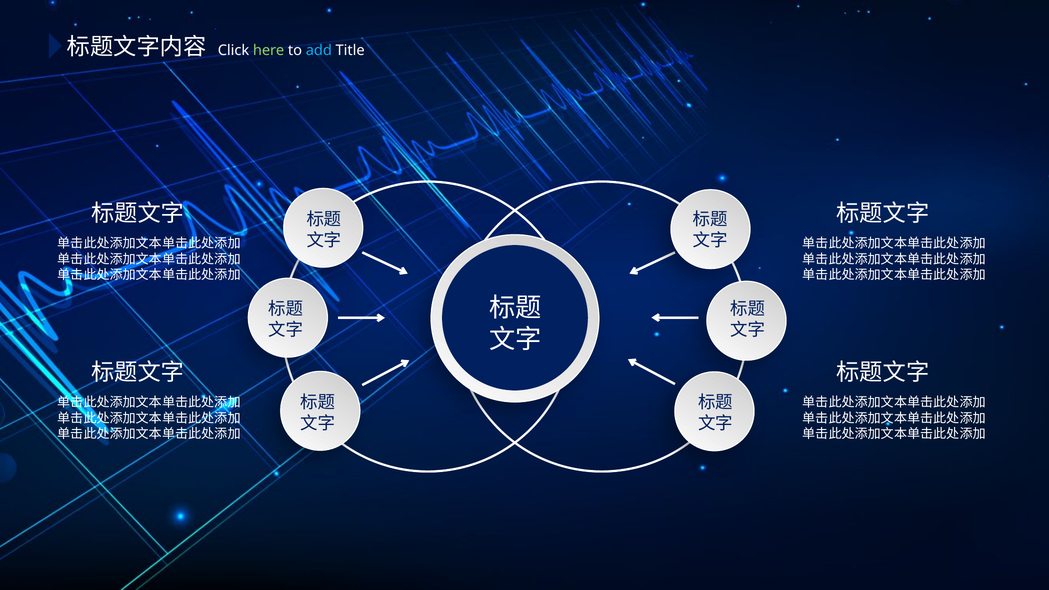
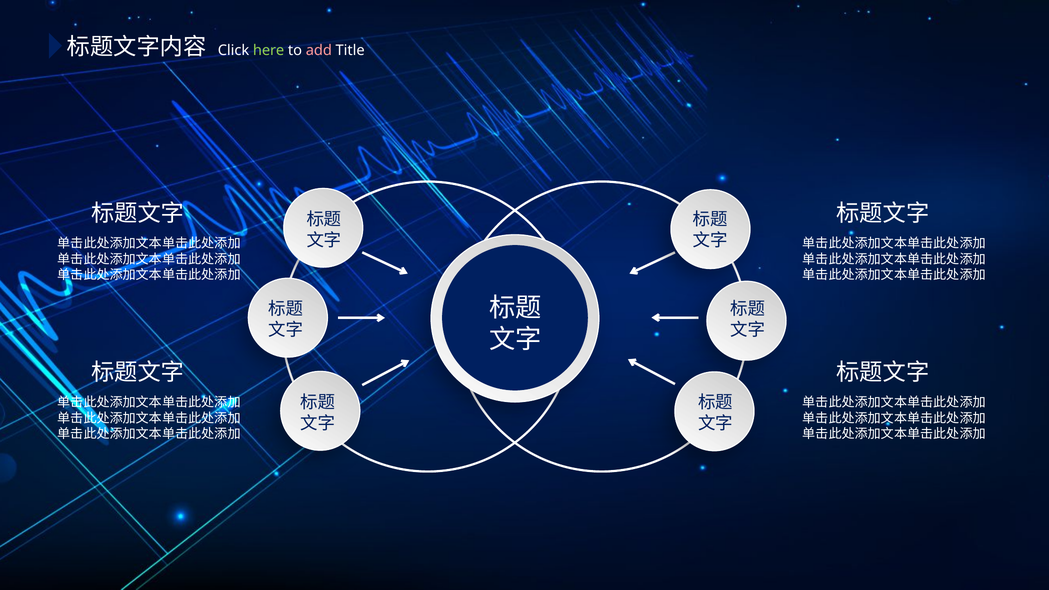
add colour: light blue -> pink
